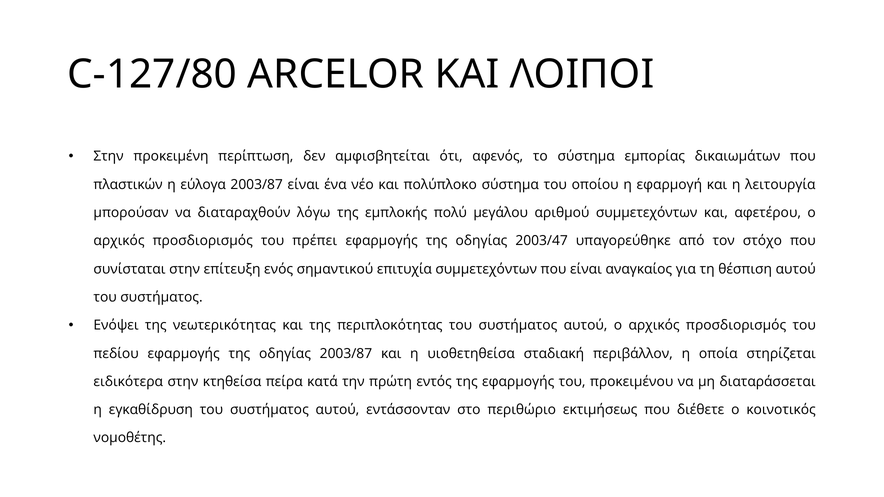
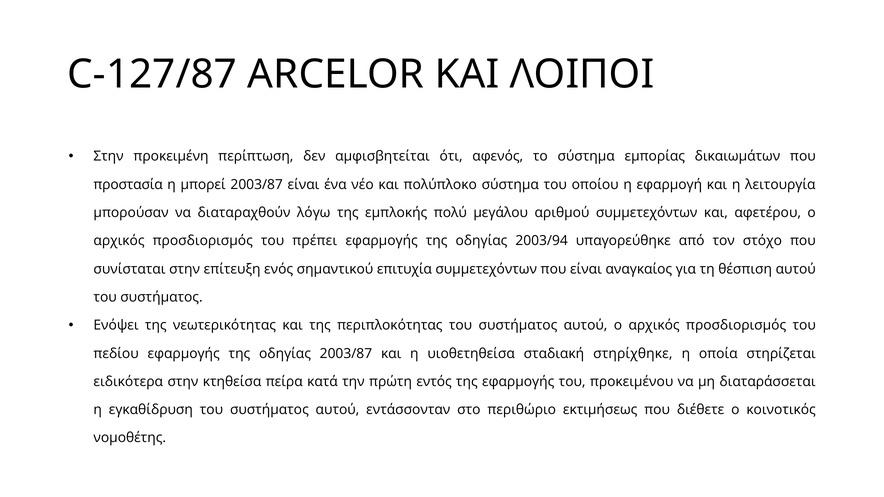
C-127/80: C-127/80 -> C-127/87
πλαστικών: πλαστικών -> προστασία
εύλογα: εύλογα -> μπορεί
2003/47: 2003/47 -> 2003/94
περιβάλλον: περιβάλλον -> στηρίχθηκε
